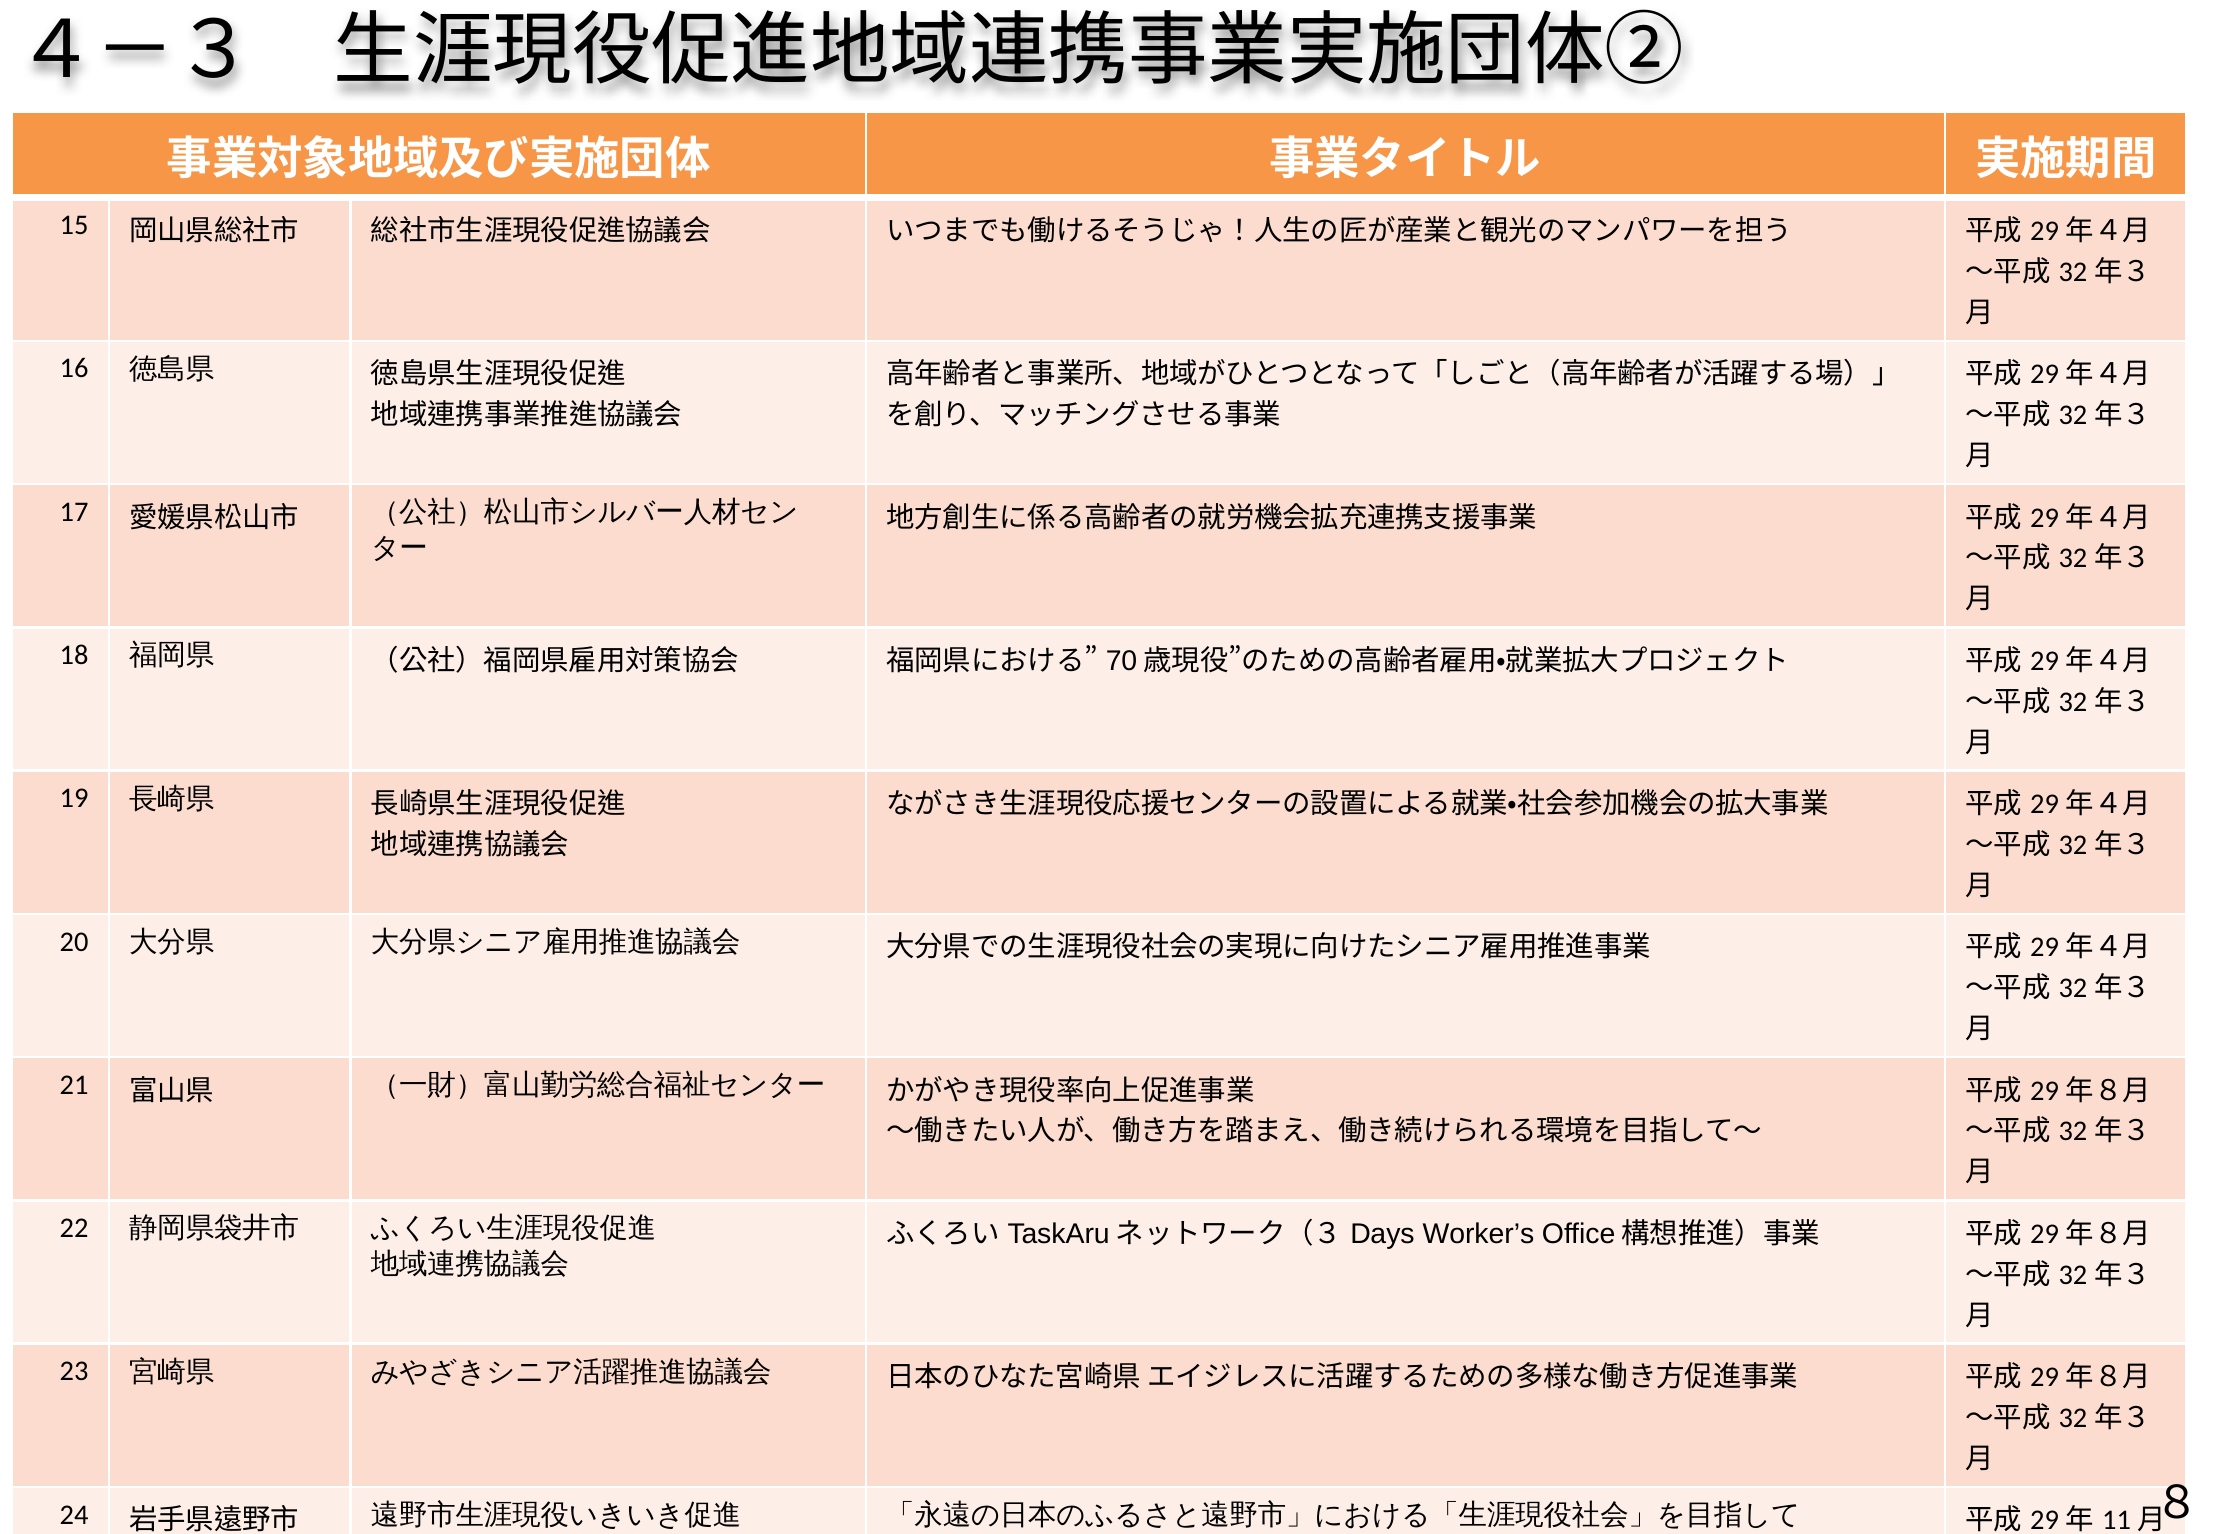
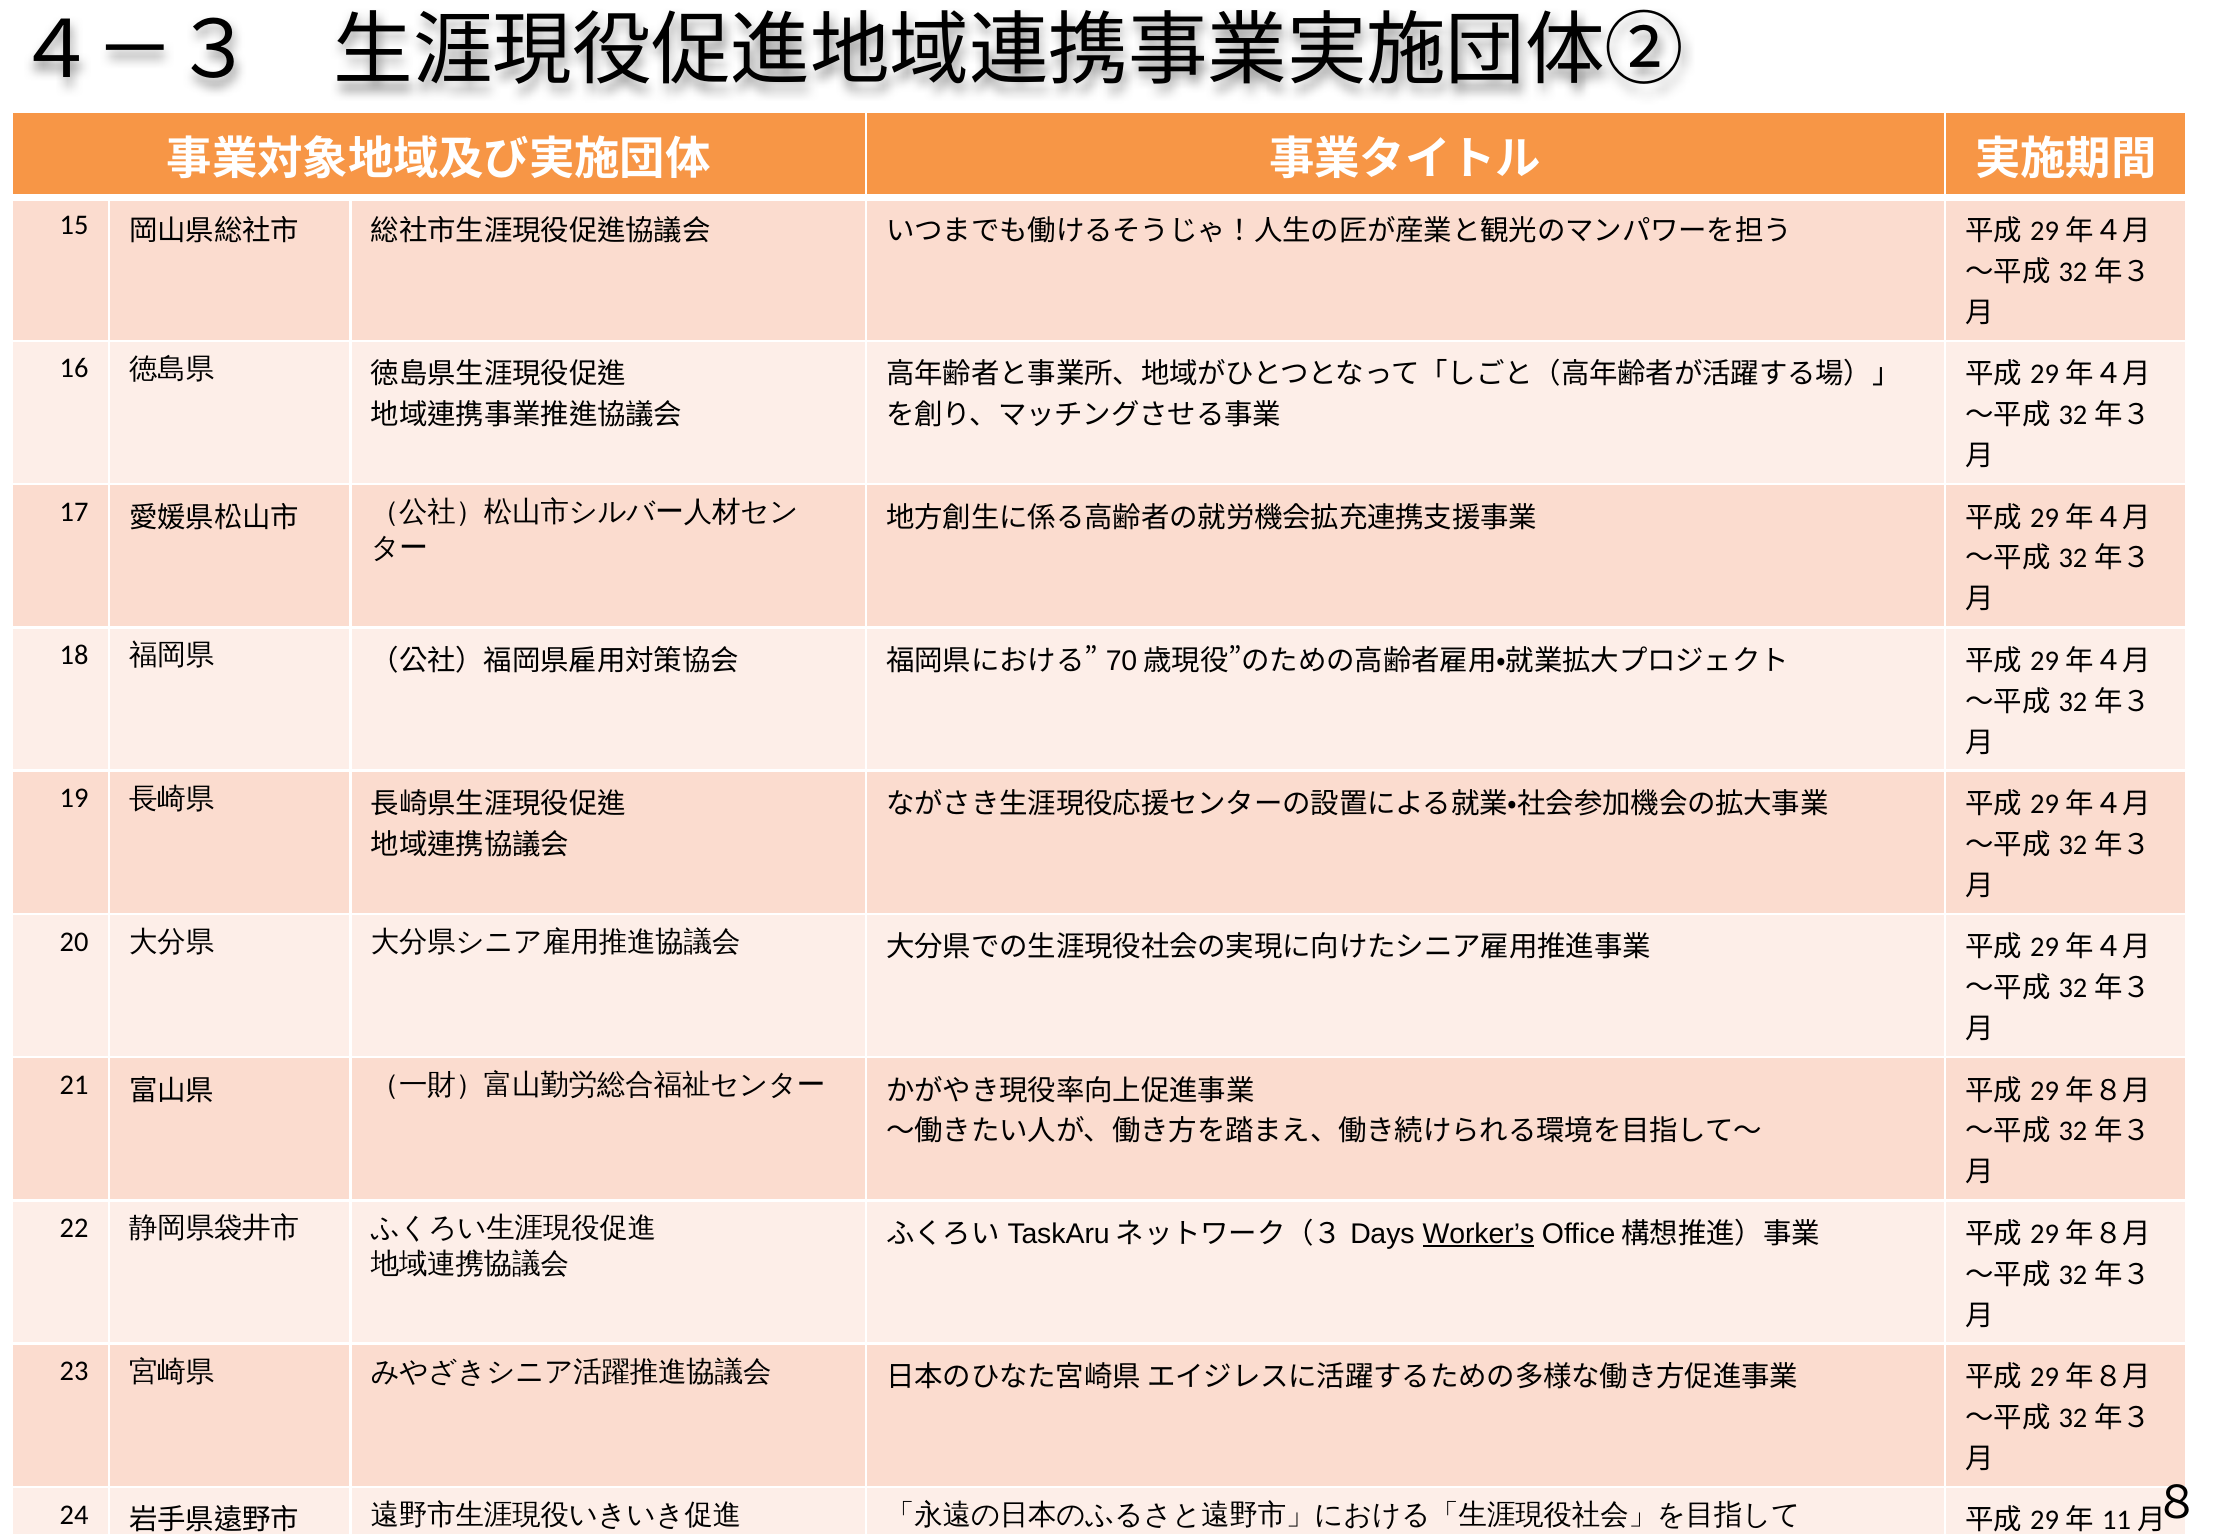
Worker’s underline: none -> present
